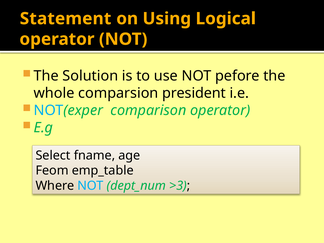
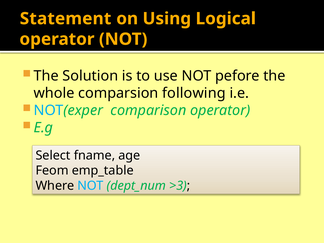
president: president -> following
